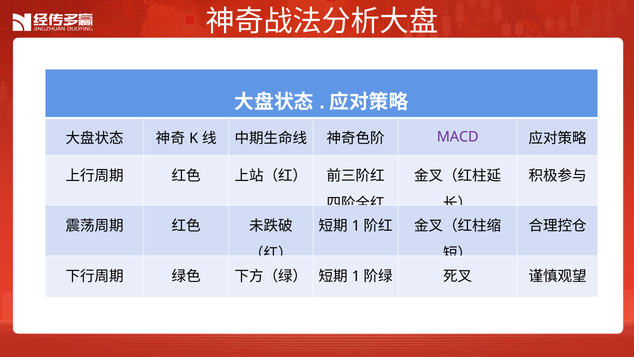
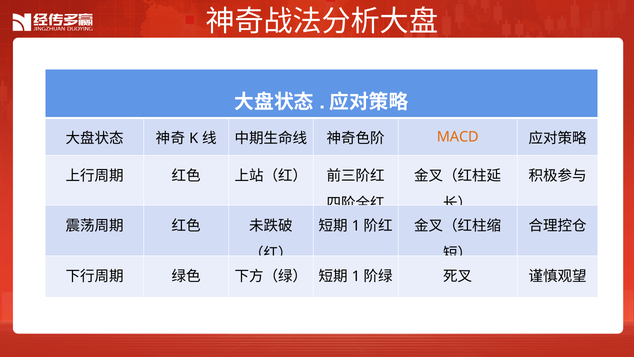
MACD colour: purple -> orange
